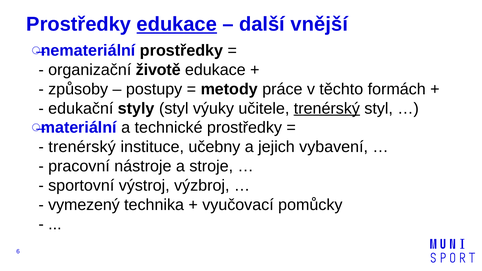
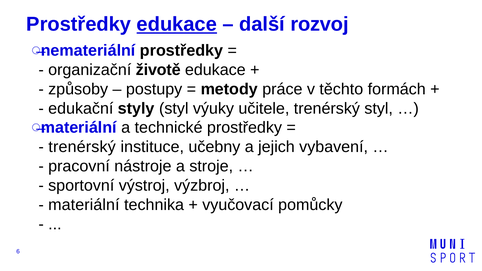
vnější: vnější -> rozvoj
trenérský at (327, 108) underline: present -> none
vymezený at (84, 205): vymezený -> materiální
